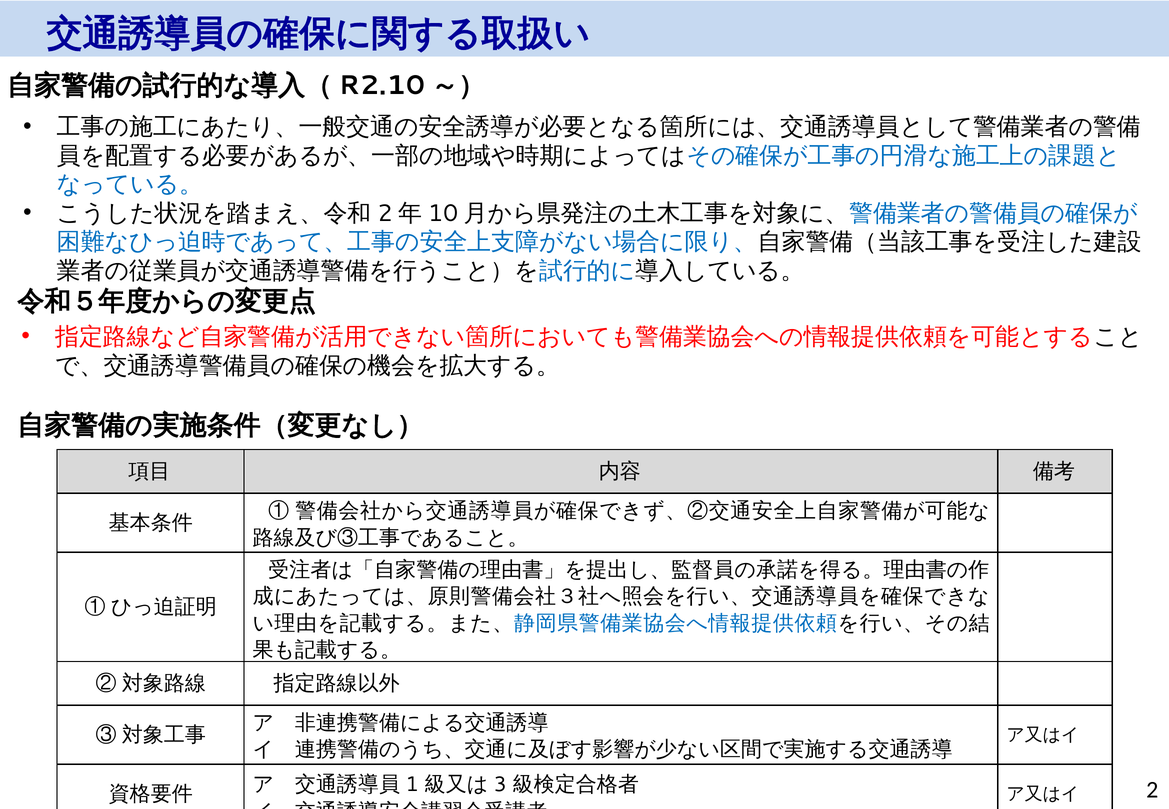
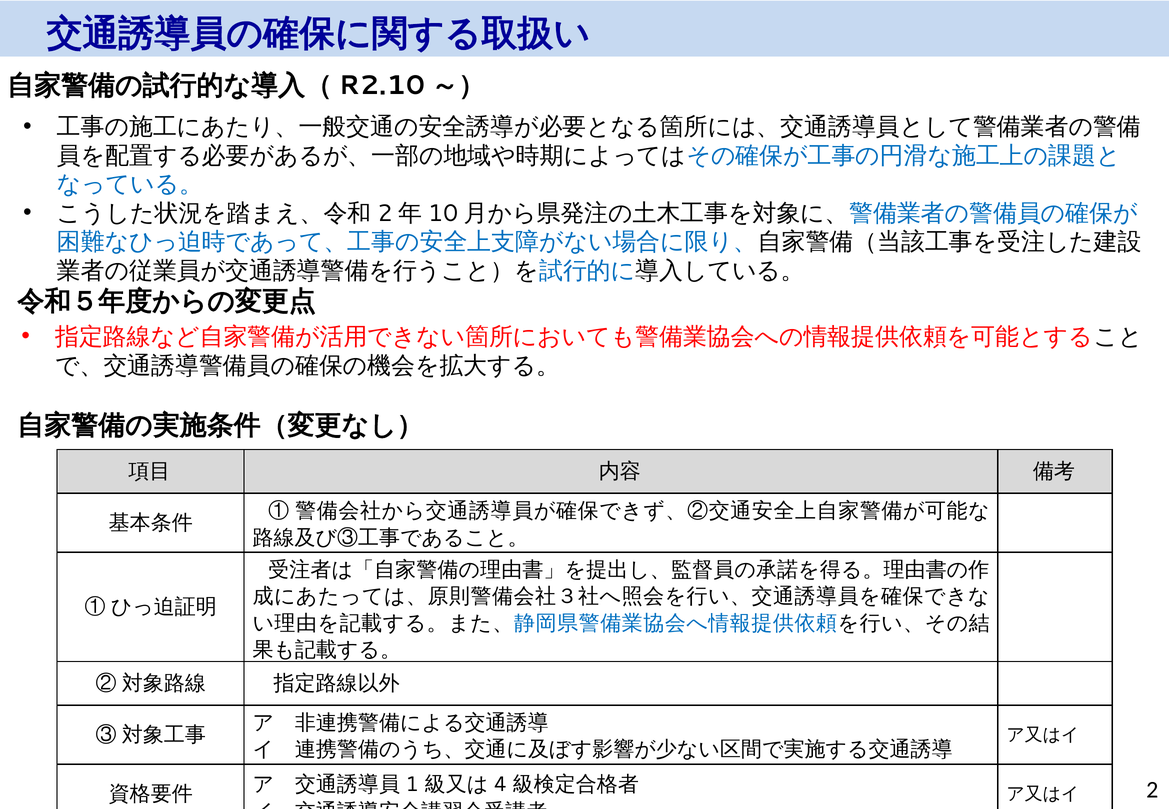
3: 3 -> 4
